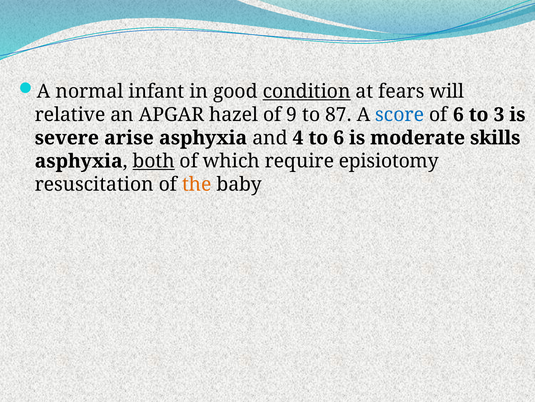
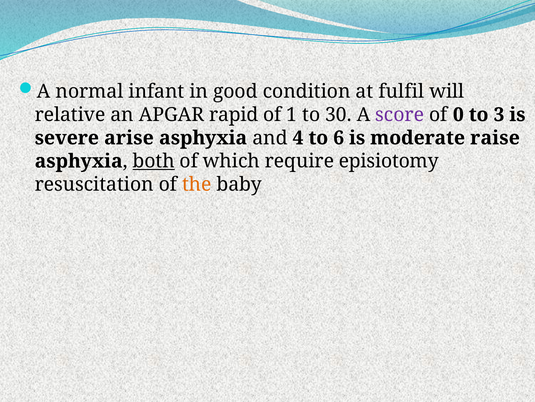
condition underline: present -> none
fears: fears -> fulfil
hazel: hazel -> rapid
9: 9 -> 1
87: 87 -> 30
score colour: blue -> purple
of 6: 6 -> 0
skills: skills -> raise
